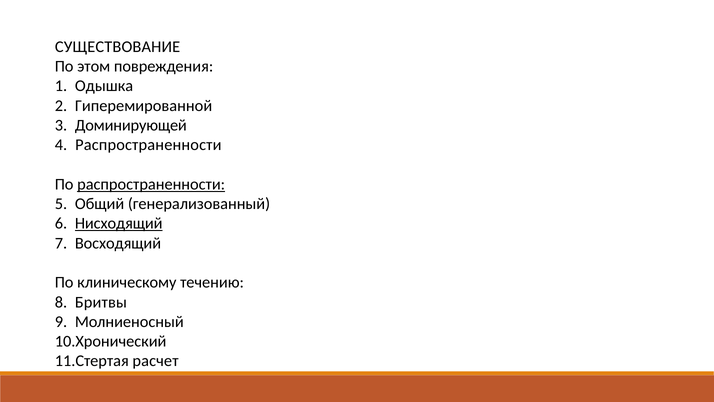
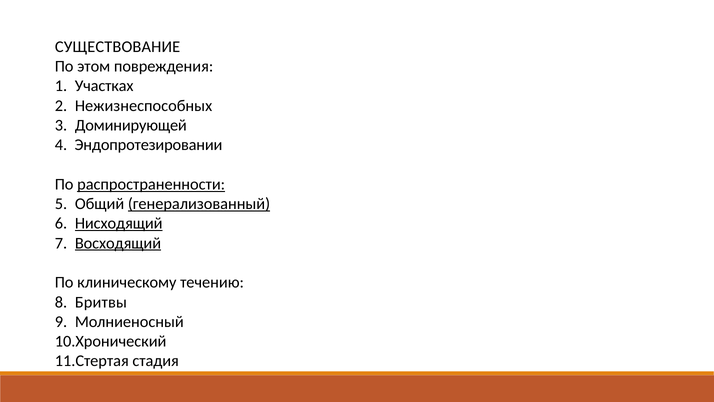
Одышка: Одышка -> Участках
Гиперемированной: Гиперемированной -> Нежизнеспособных
Распространенности at (148, 145): Распространенности -> Эндопротезировании
генерализованный underline: none -> present
Восходящий underline: none -> present
расчет: расчет -> стадия
